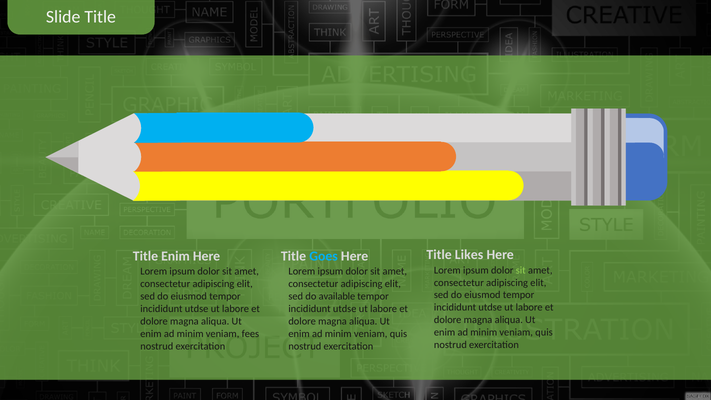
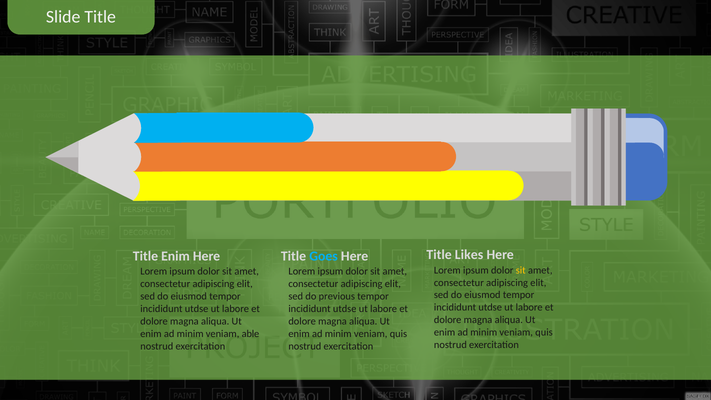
sit at (521, 270) colour: light green -> yellow
available: available -> previous
fees: fees -> able
